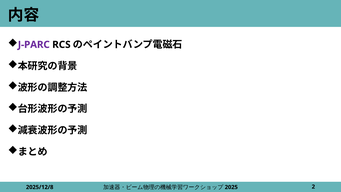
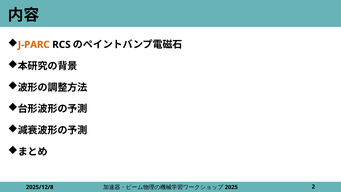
J-PARC colour: purple -> orange
